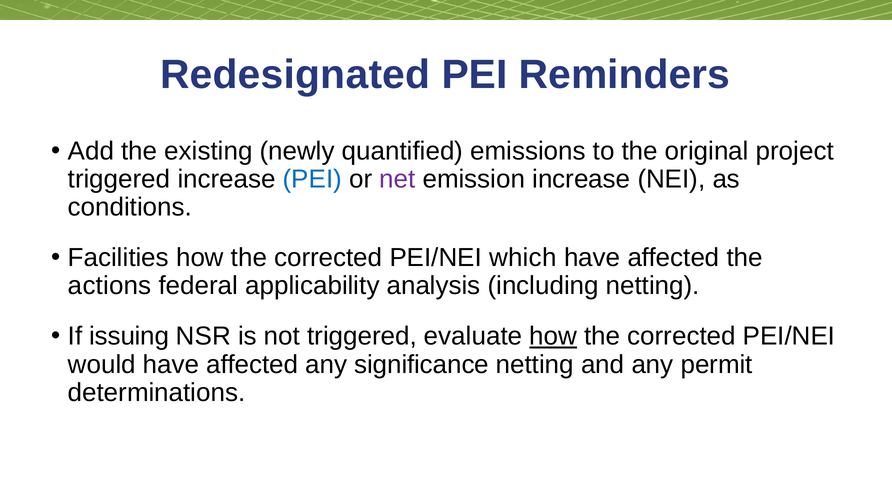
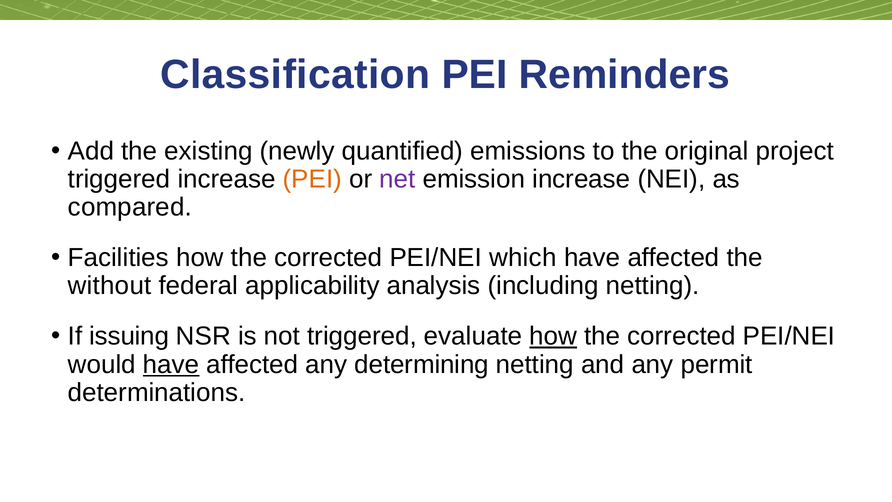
Redesignated: Redesignated -> Classification
PEI at (312, 179) colour: blue -> orange
conditions: conditions -> compared
actions: actions -> without
have at (171, 364) underline: none -> present
significance: significance -> determining
